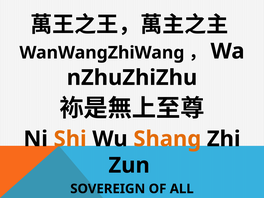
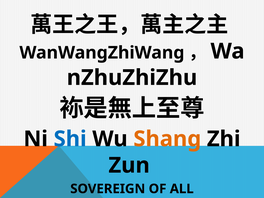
Shi colour: orange -> blue
